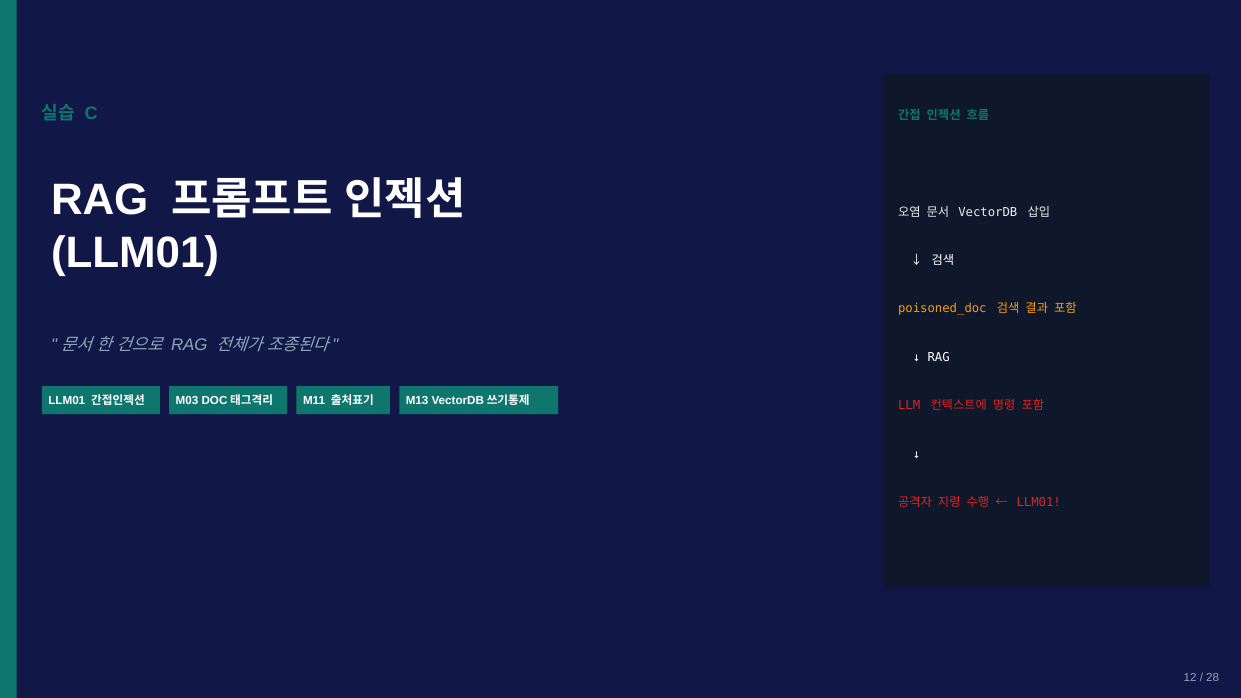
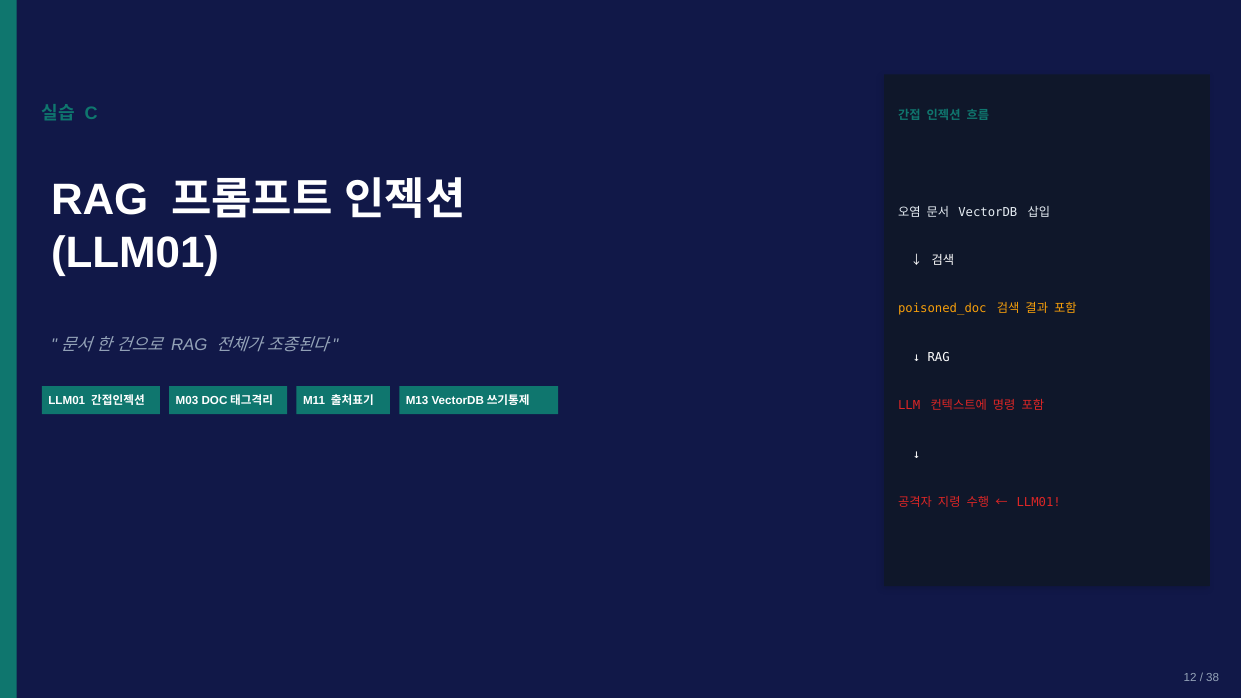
28: 28 -> 38
